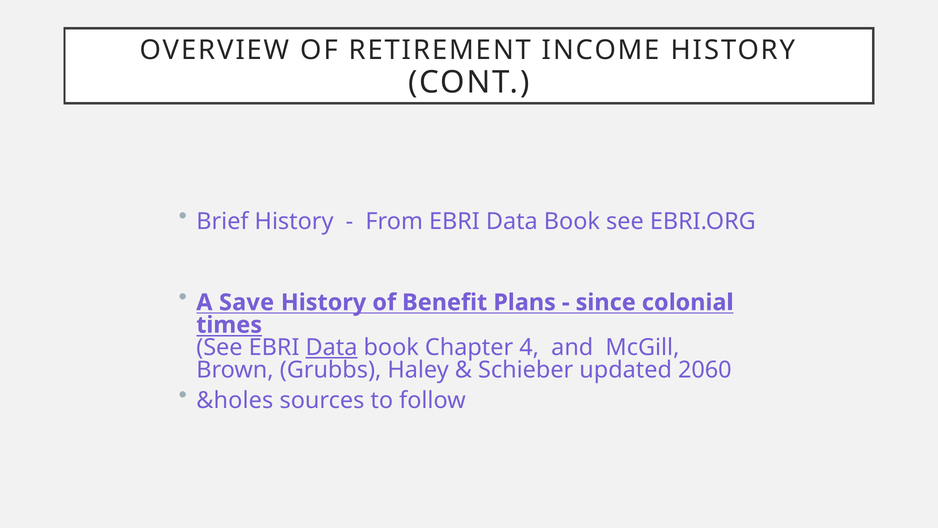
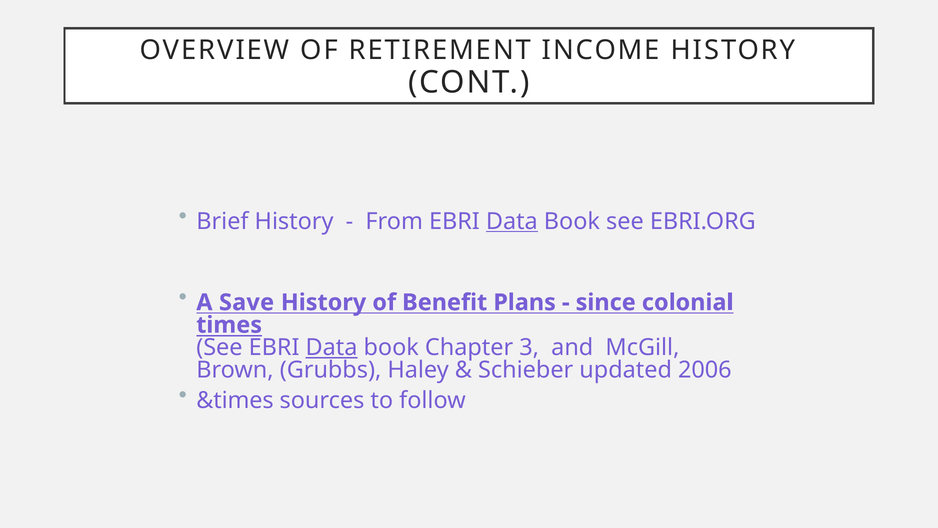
Data at (512, 221) underline: none -> present
4: 4 -> 3
2060: 2060 -> 2006
&holes: &holes -> &times
